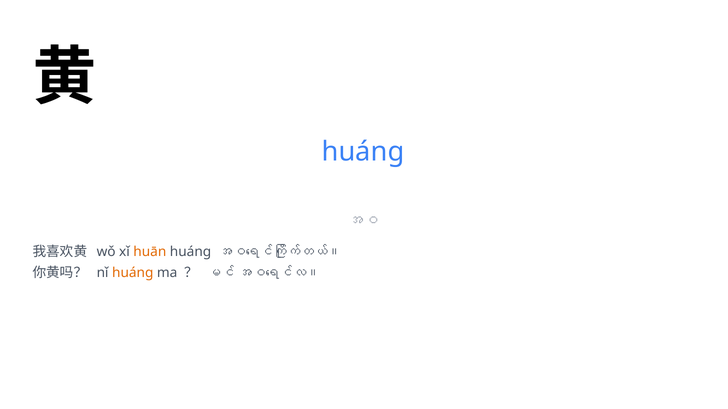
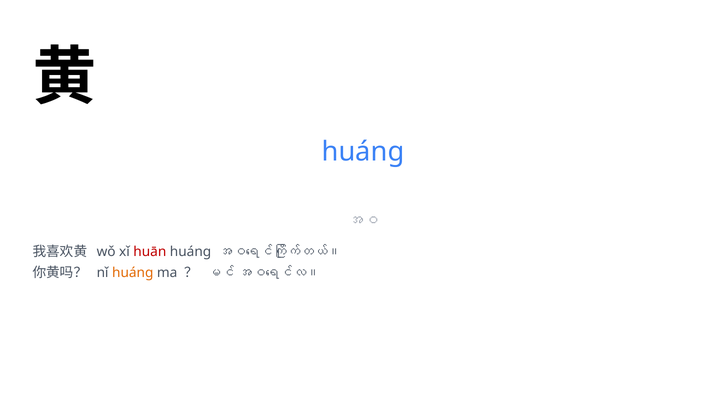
huān colour: orange -> red
